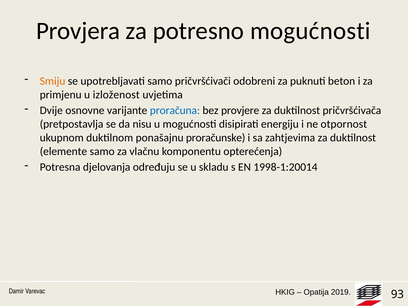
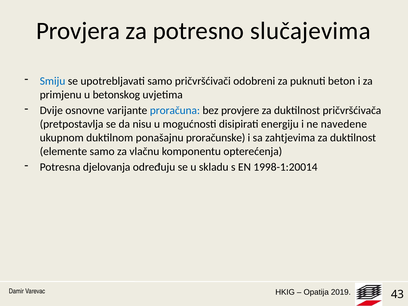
potresno mogućnosti: mogućnosti -> slučajevima
Smiju colour: orange -> blue
izloženost: izloženost -> betonskog
otpornost: otpornost -> navedene
93: 93 -> 43
